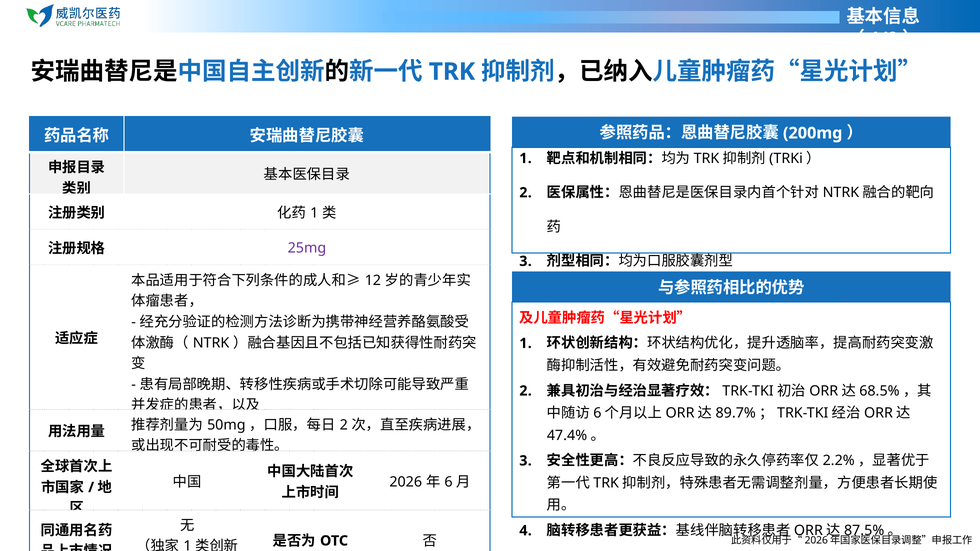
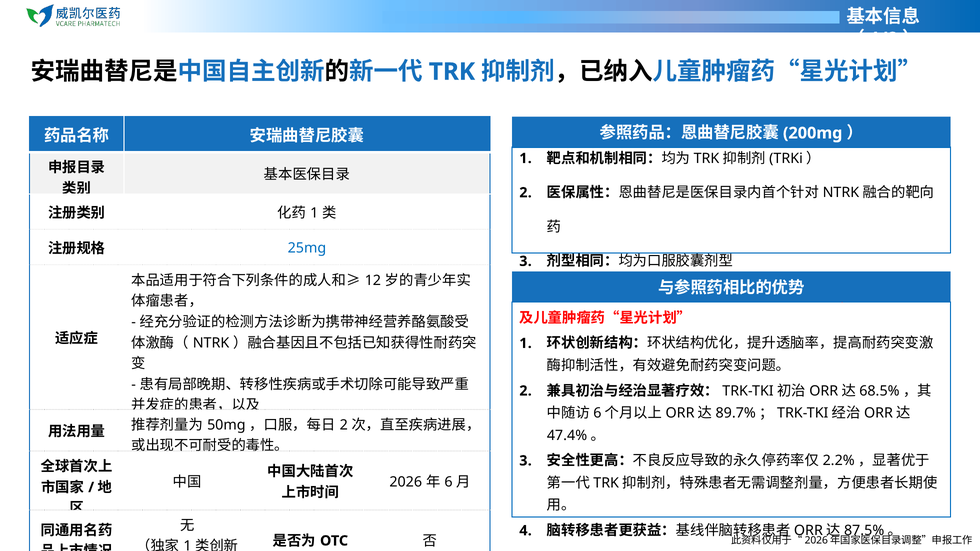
25mg colour: purple -> blue
